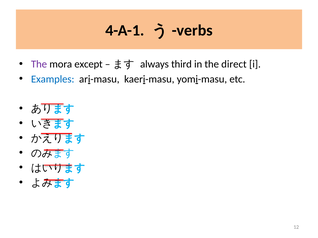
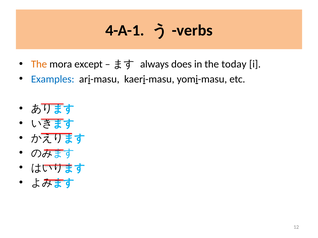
The at (39, 64) colour: purple -> orange
third: third -> does
direct: direct -> today
